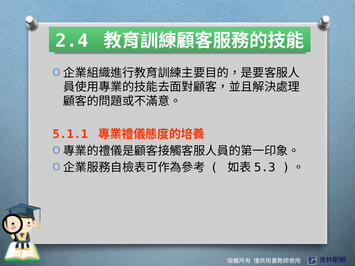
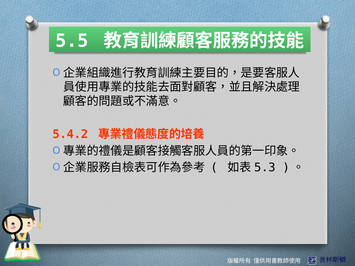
2.4: 2.4 -> 5.5
5.1.1: 5.1.1 -> 5.4.2
